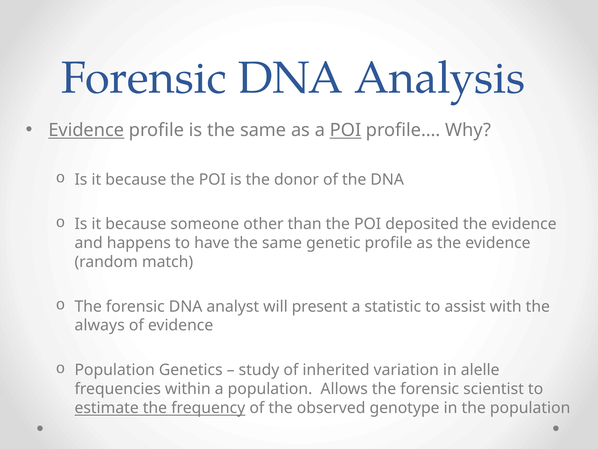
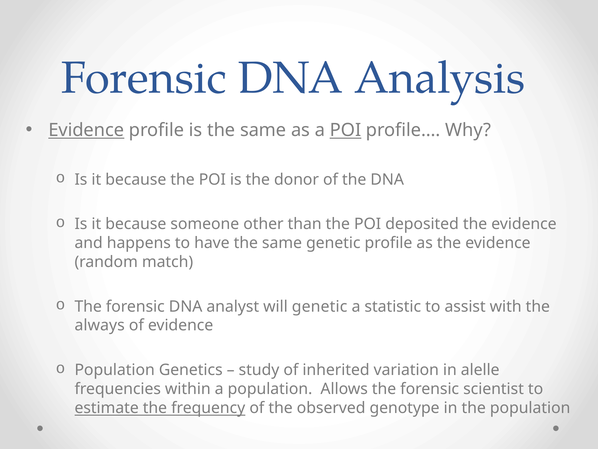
will present: present -> genetic
